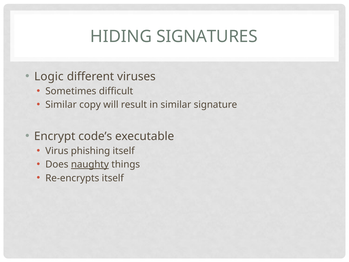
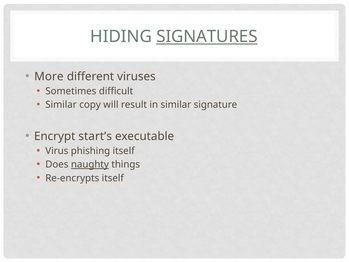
SIGNATURES underline: none -> present
Logic: Logic -> More
code’s: code’s -> start’s
